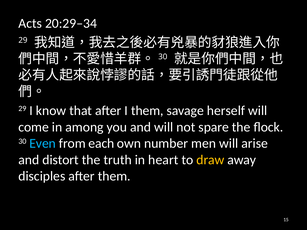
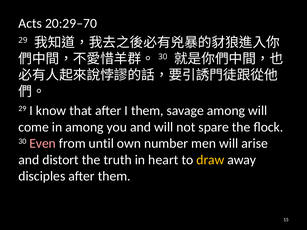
20:29–34: 20:29–34 -> 20:29–70
savage herself: herself -> among
Even colour: light blue -> pink
each: each -> until
